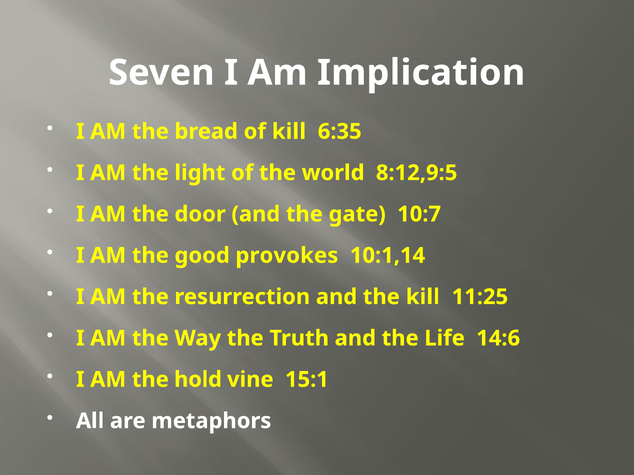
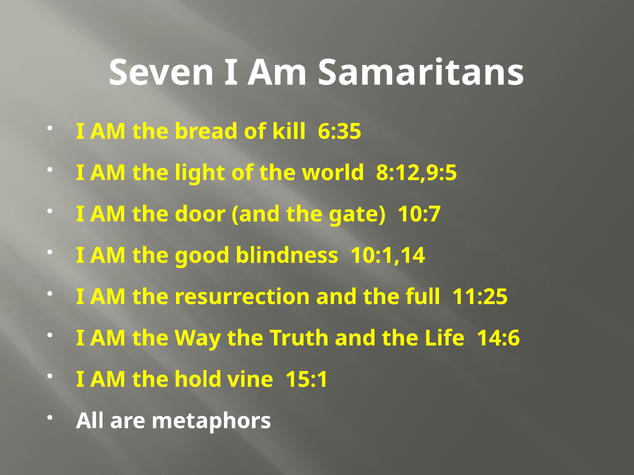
Implication: Implication -> Samaritans
provokes: provokes -> blindness
the kill: kill -> full
